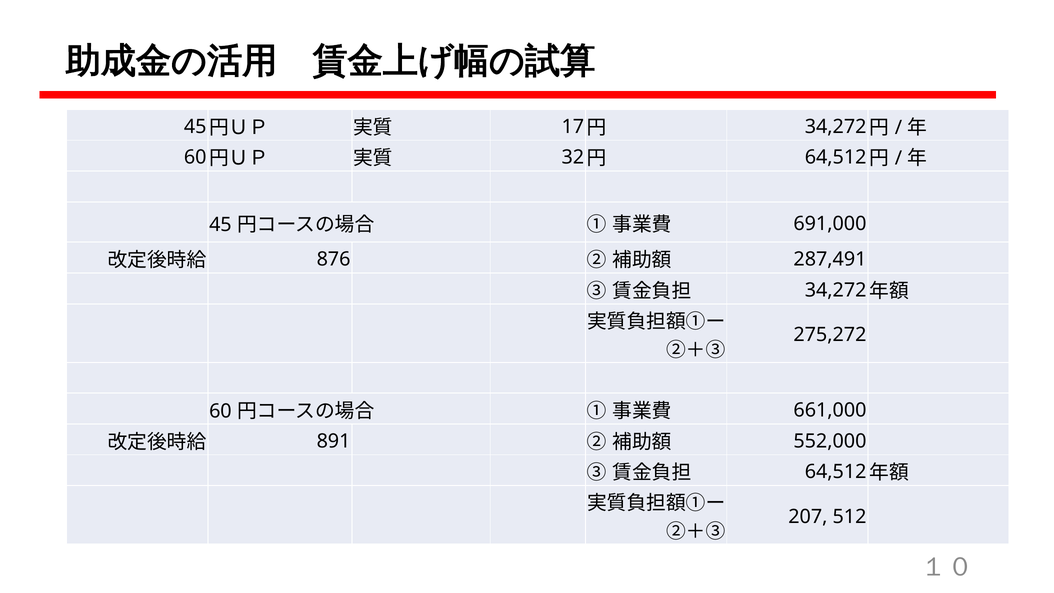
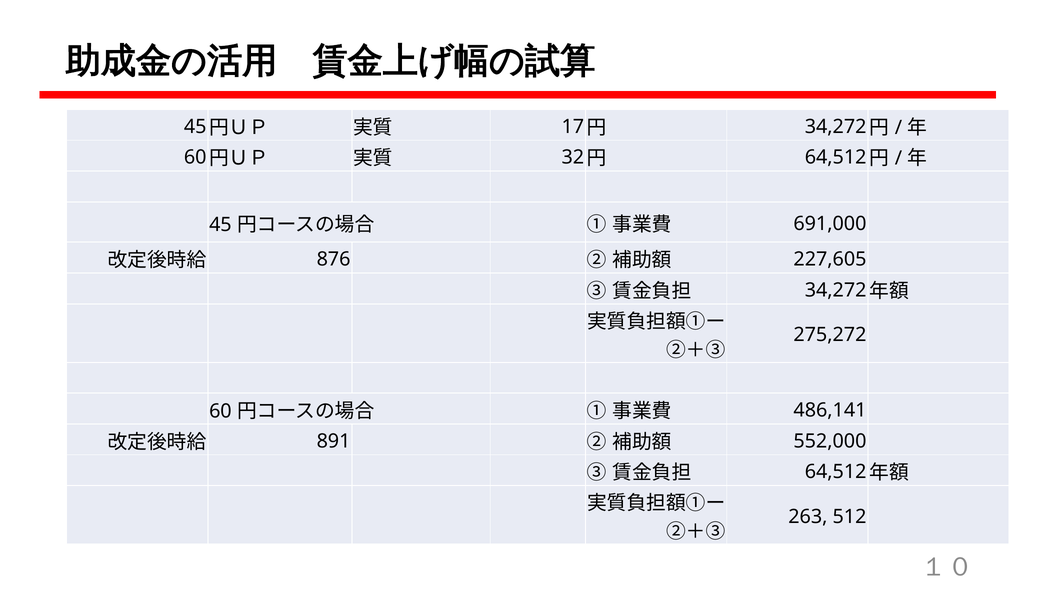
287,491: 287,491 -> 227,605
661,000: 661,000 -> 486,141
207: 207 -> 263
